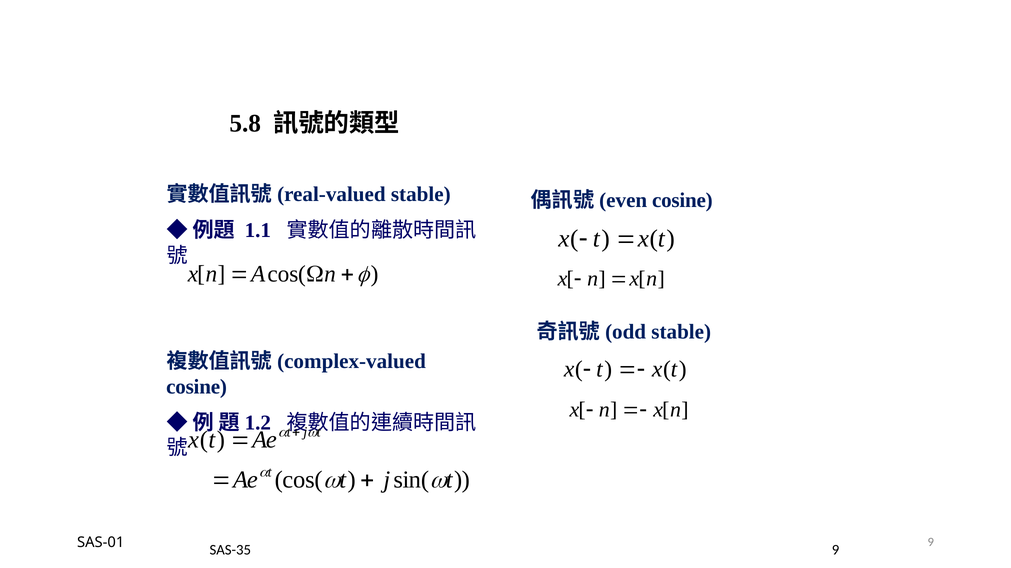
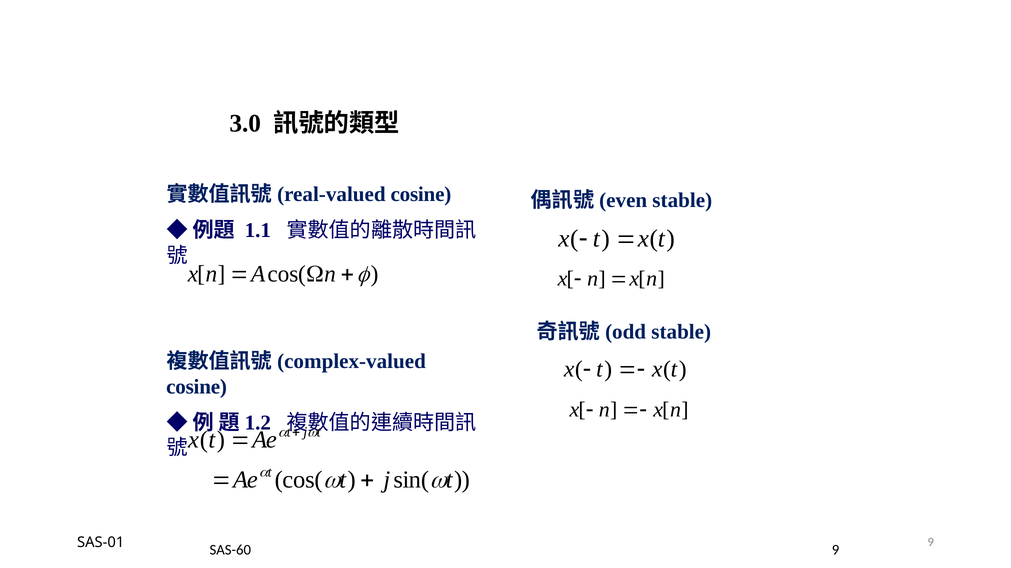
5.8: 5.8 -> 3.0
stable at (421, 195): stable -> cosine
cosine at (682, 201): cosine -> stable
SAS-35: SAS-35 -> SAS-60
